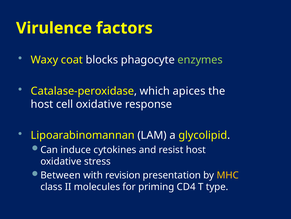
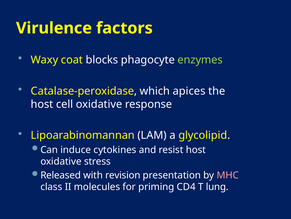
Between: Between -> Released
MHC colour: yellow -> pink
type: type -> lung
